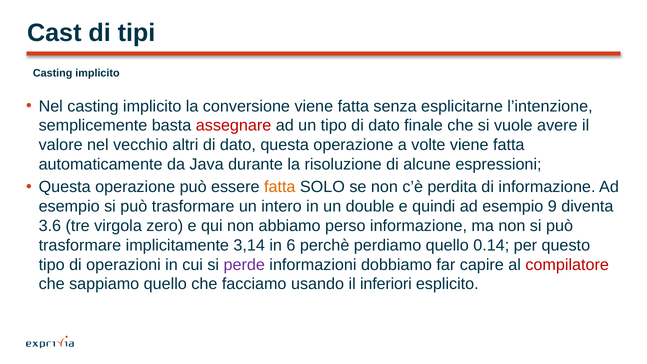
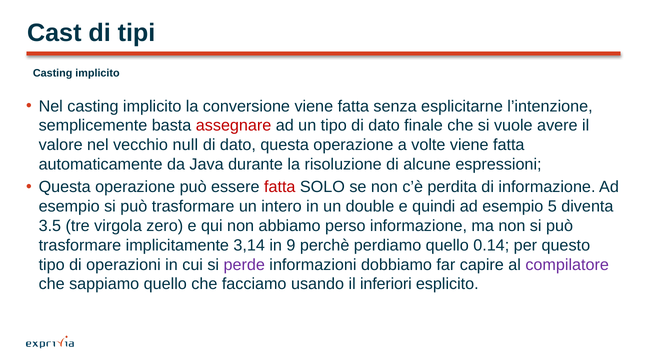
altri: altri -> null
fatta at (280, 187) colour: orange -> red
9: 9 -> 5
3.6: 3.6 -> 3.5
6: 6 -> 9
compilatore colour: red -> purple
